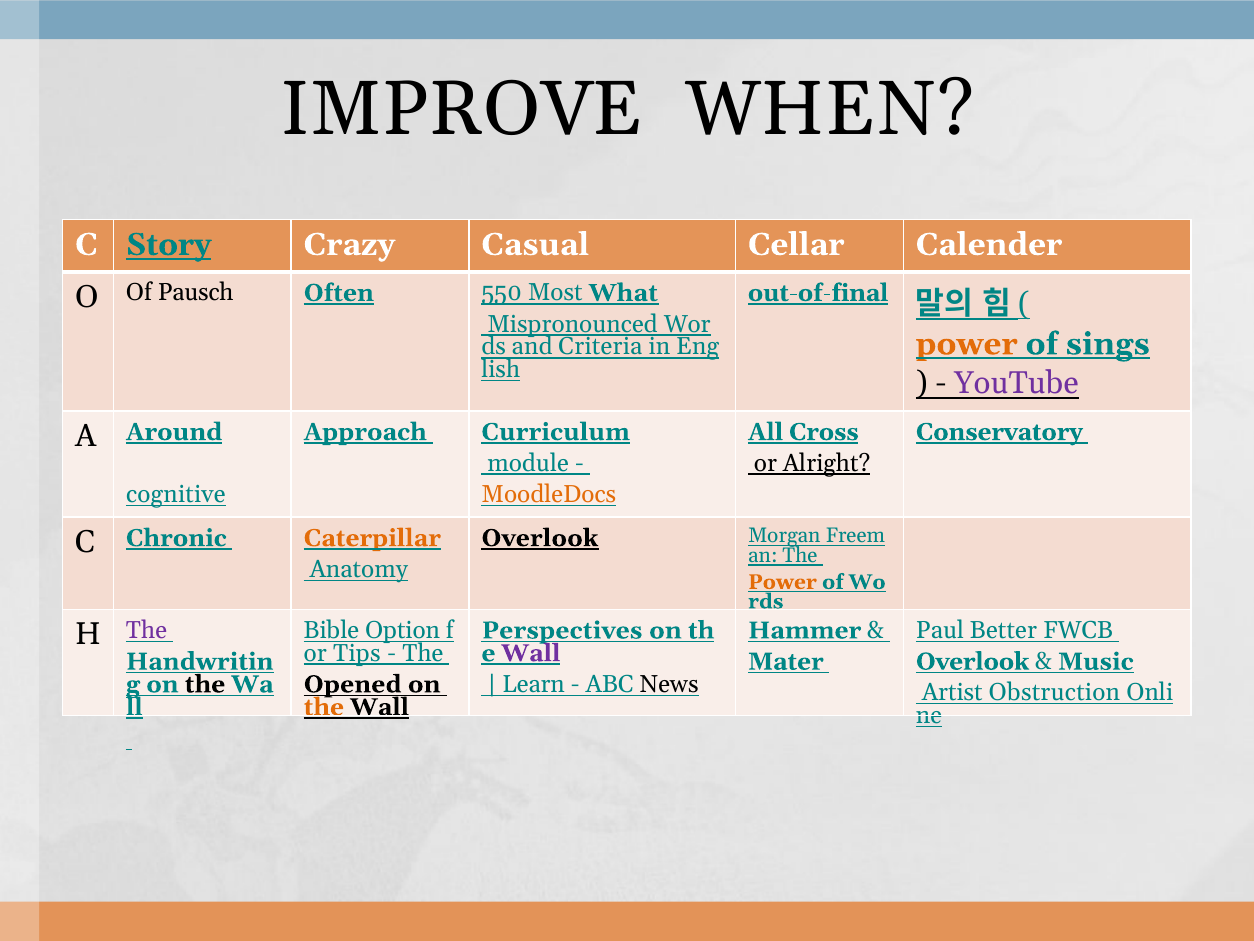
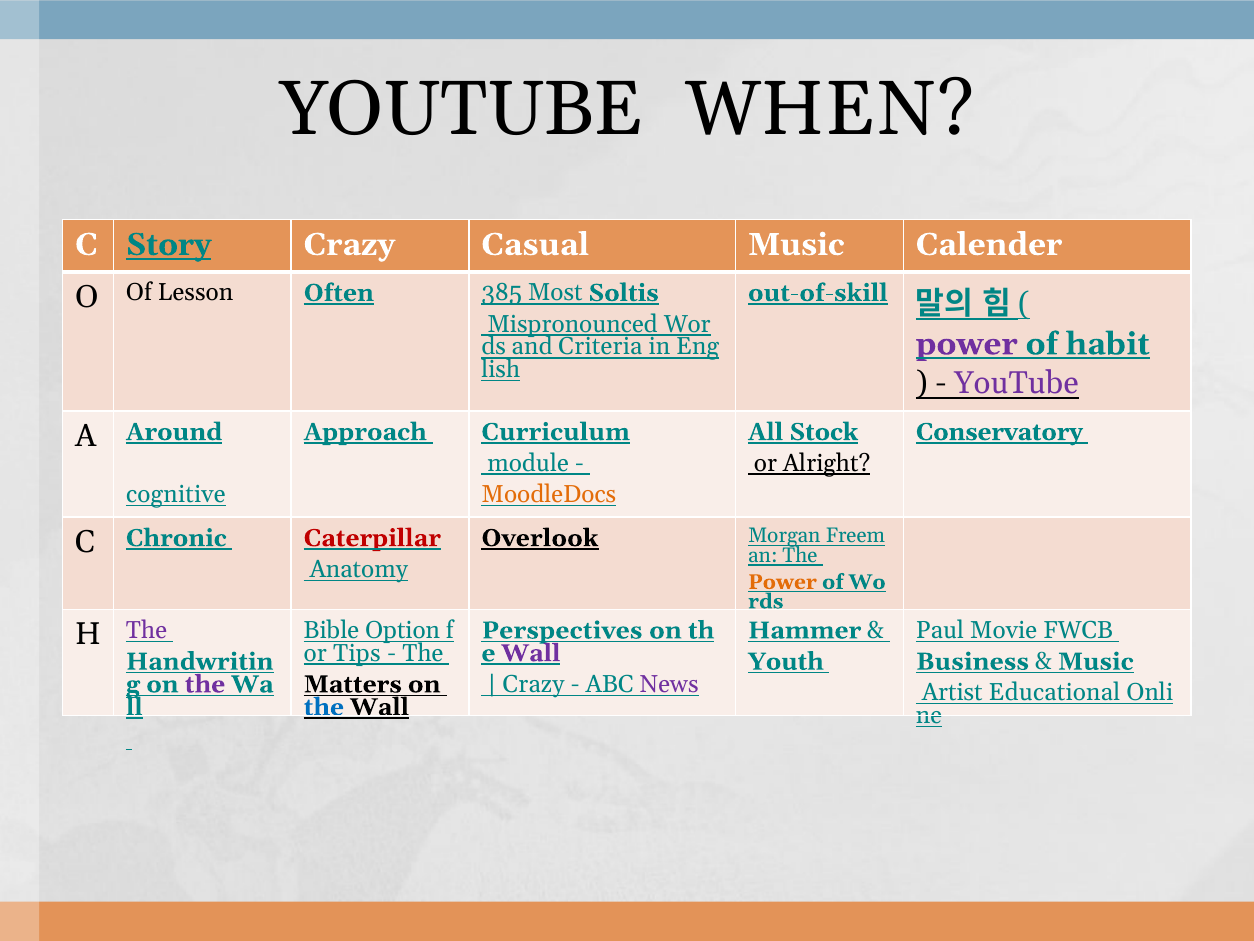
IMPROVE at (462, 109): IMPROVE -> YOUTUBE
Casual Cellar: Cellar -> Music
out-of-final: out-of-final -> out-of-skill
Pausch: Pausch -> Lesson
550: 550 -> 385
What: What -> Soltis
power at (967, 344) colour: orange -> purple
sings: sings -> habit
Cross: Cross -> Stock
Caterpillar colour: orange -> red
Better: Better -> Movie
Mater: Mater -> Youth
Overlook at (973, 661): Overlook -> Business
the at (205, 684) colour: black -> purple
Opened: Opened -> Matters
Learn at (534, 684): Learn -> Crazy
News colour: black -> purple
Obstruction: Obstruction -> Educational
the at (324, 707) colour: orange -> blue
